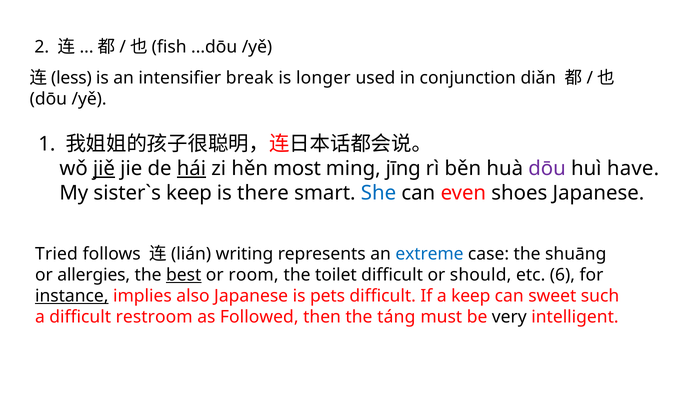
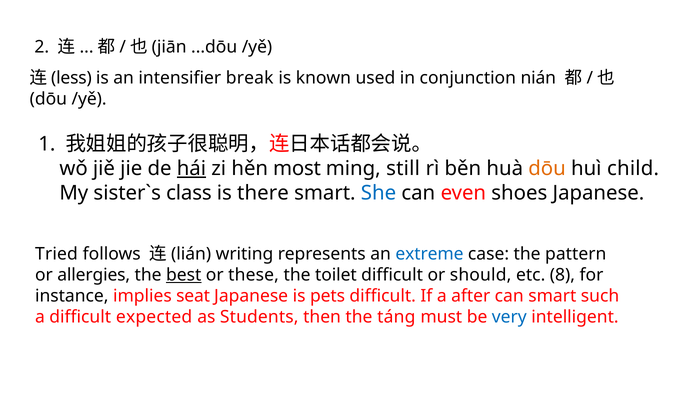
fish: fish -> jiān
longer: longer -> known
diǎn: diǎn -> nián
jiě underline: present -> none
jīng: jīng -> still
dōu at (547, 169) colour: purple -> orange
have: have -> child
keep at (189, 193): keep -> class
shuāng: shuāng -> pattern
room: room -> these
6: 6 -> 8
instance underline: present -> none
also: also -> seat
a keep: keep -> after
can sweet: sweet -> smart
restroom: restroom -> expected
Followed: Followed -> Students
very colour: black -> blue
